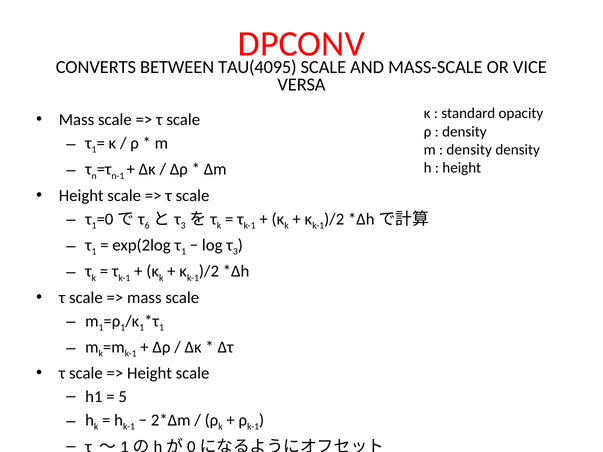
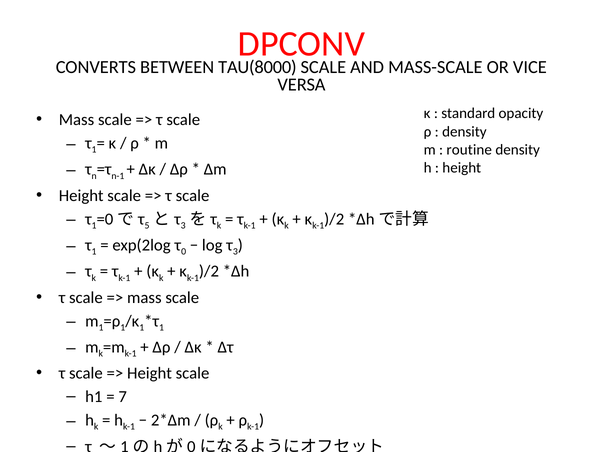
TAU(4095: TAU(4095 -> TAU(8000
density at (469, 150): density -> routine
6: 6 -> 5
exp(2log τ 1: 1 -> 0
5: 5 -> 7
